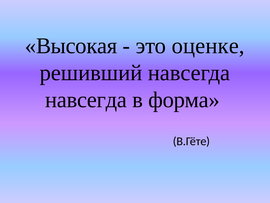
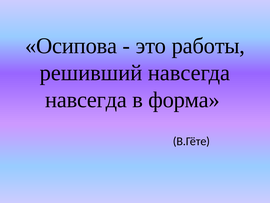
Высокая: Высокая -> Осипова
оценке: оценке -> работы
